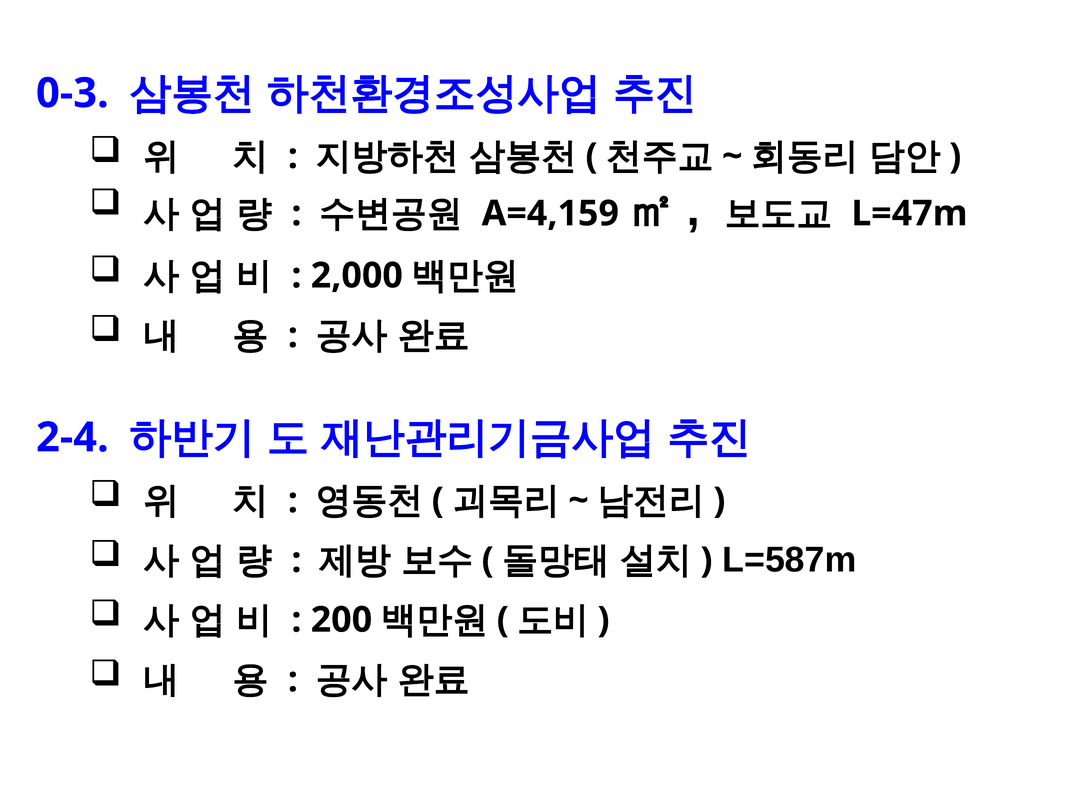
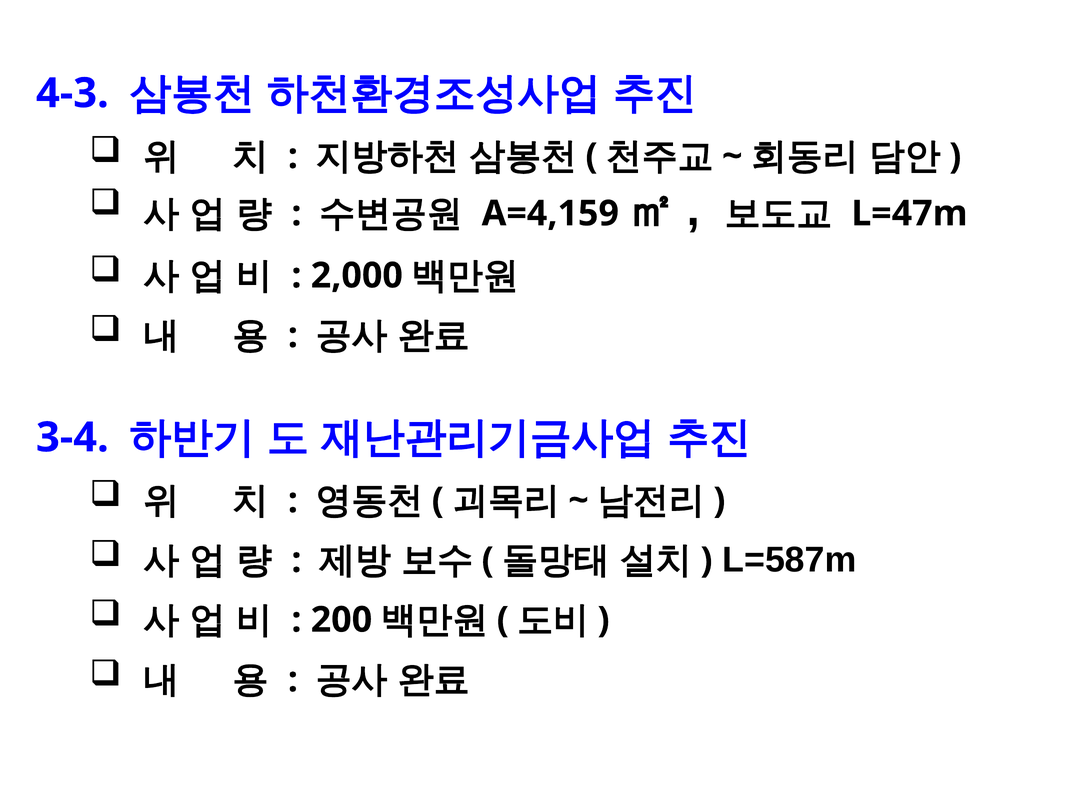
0-3: 0-3 -> 4-3
2-4: 2-4 -> 3-4
